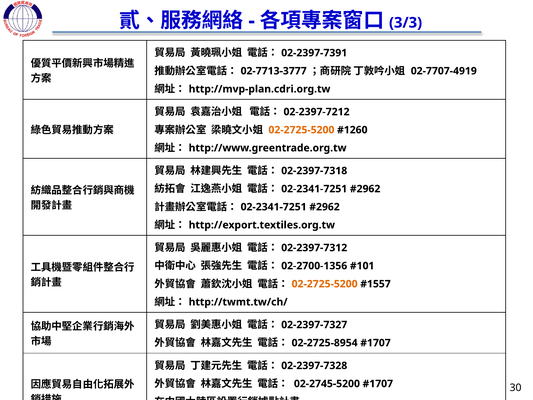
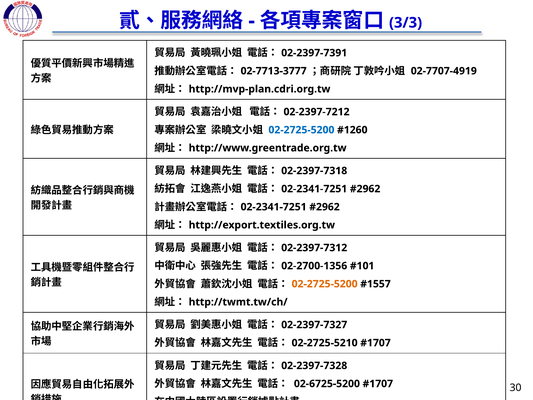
02-2725-5200 at (301, 130) colour: orange -> blue
02-2725-8954: 02-2725-8954 -> 02-2725-5210
02-2745-5200: 02-2745-5200 -> 02-6725-5200
